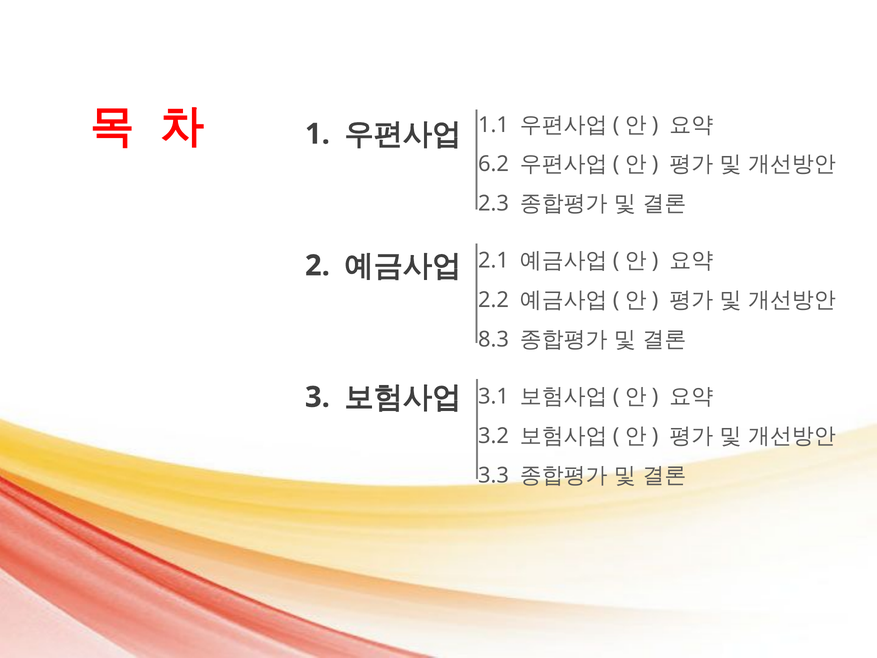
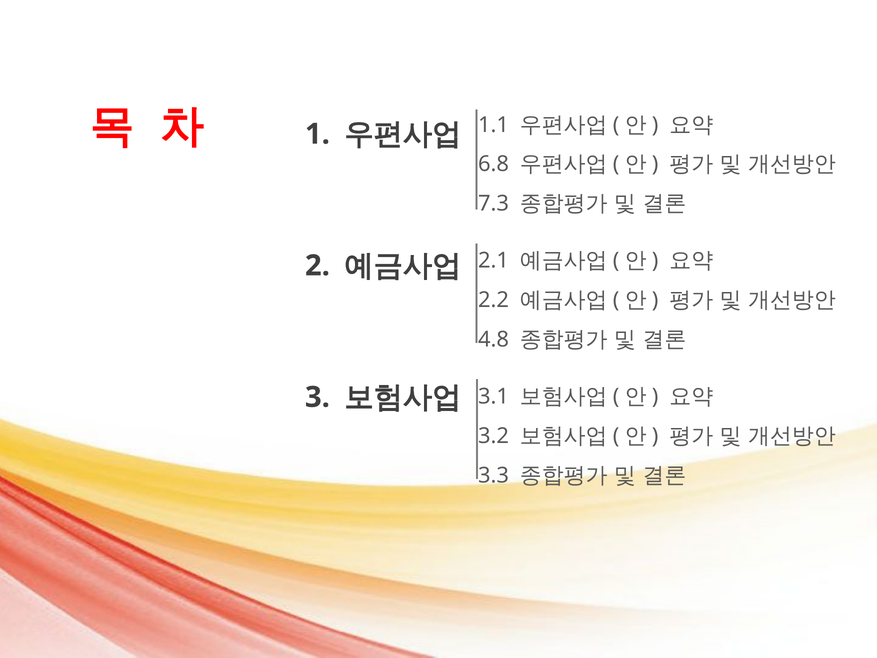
6.2: 6.2 -> 6.8
2.3: 2.3 -> 7.3
8.3: 8.3 -> 4.8
